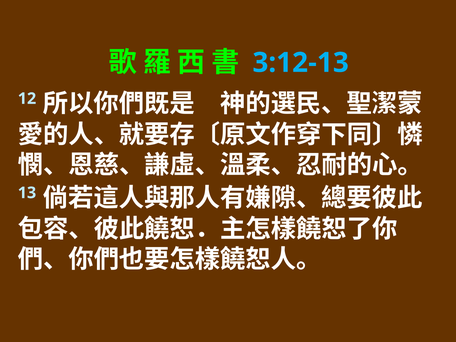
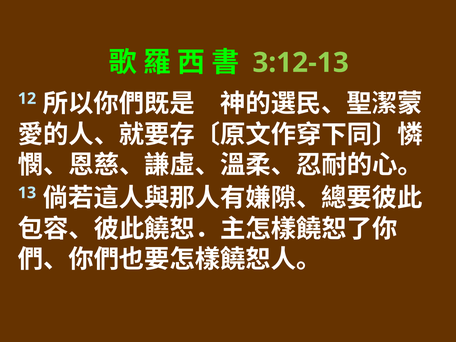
3:12-13 colour: light blue -> light green
